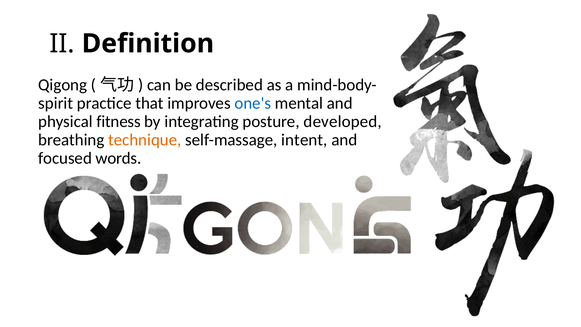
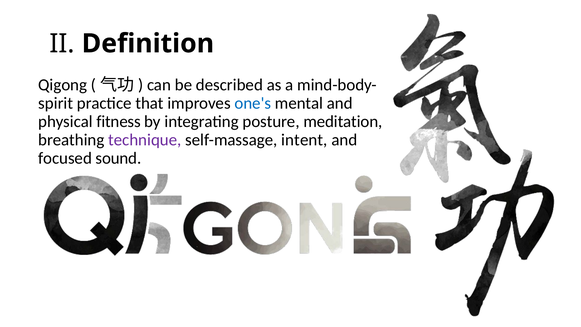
developed: developed -> meditation
technique colour: orange -> purple
words: words -> sound
